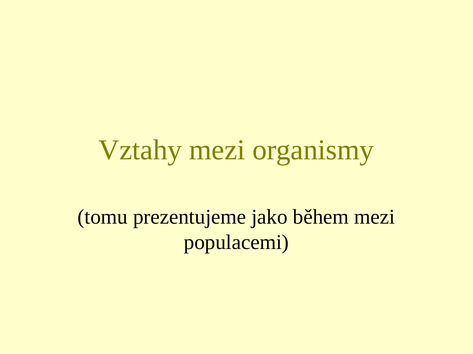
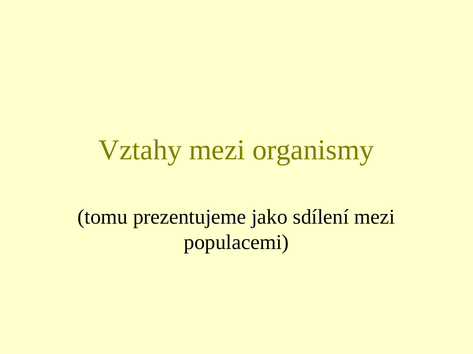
během: během -> sdílení
